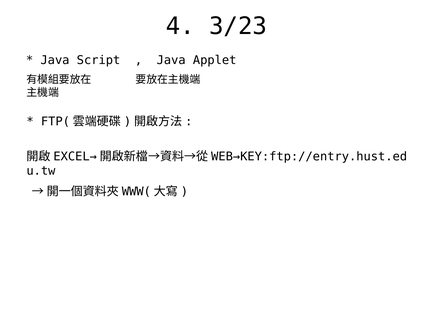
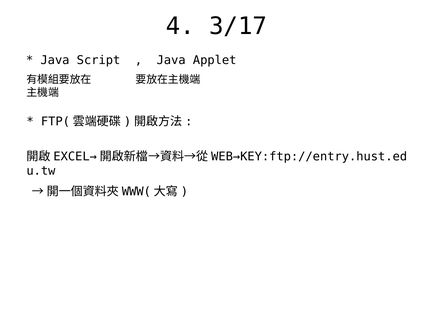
3/23: 3/23 -> 3/17
